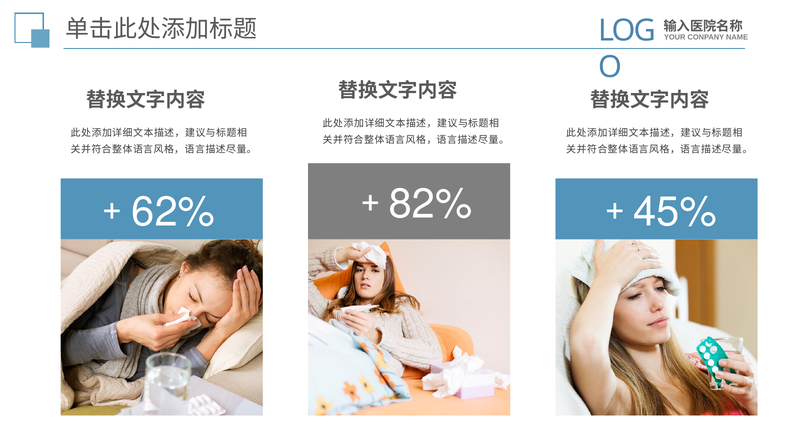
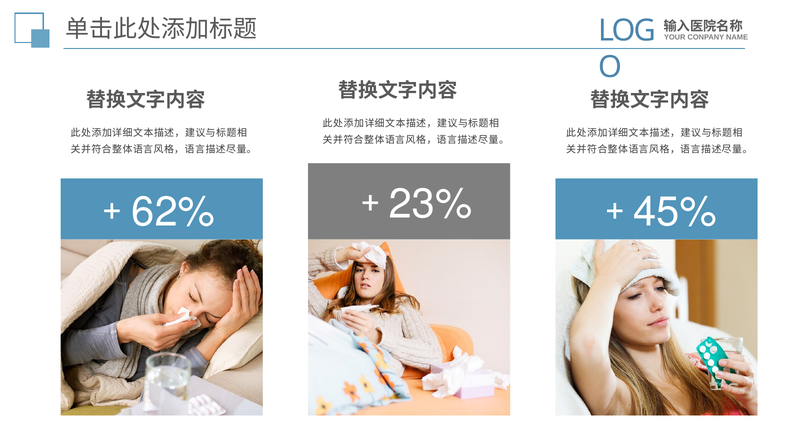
82%: 82% -> 23%
